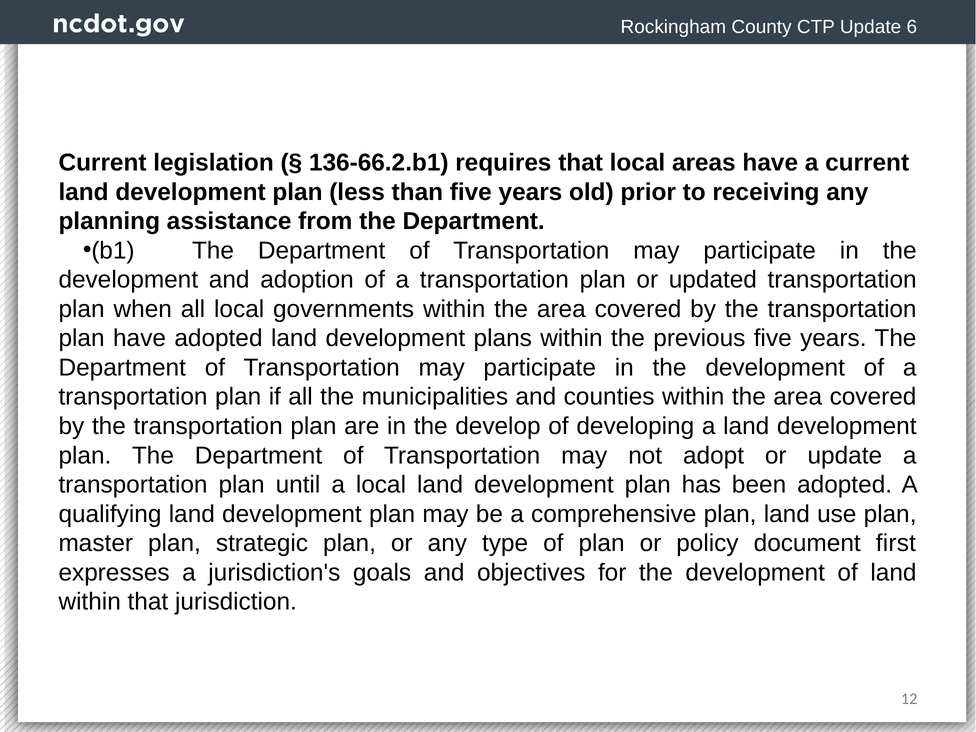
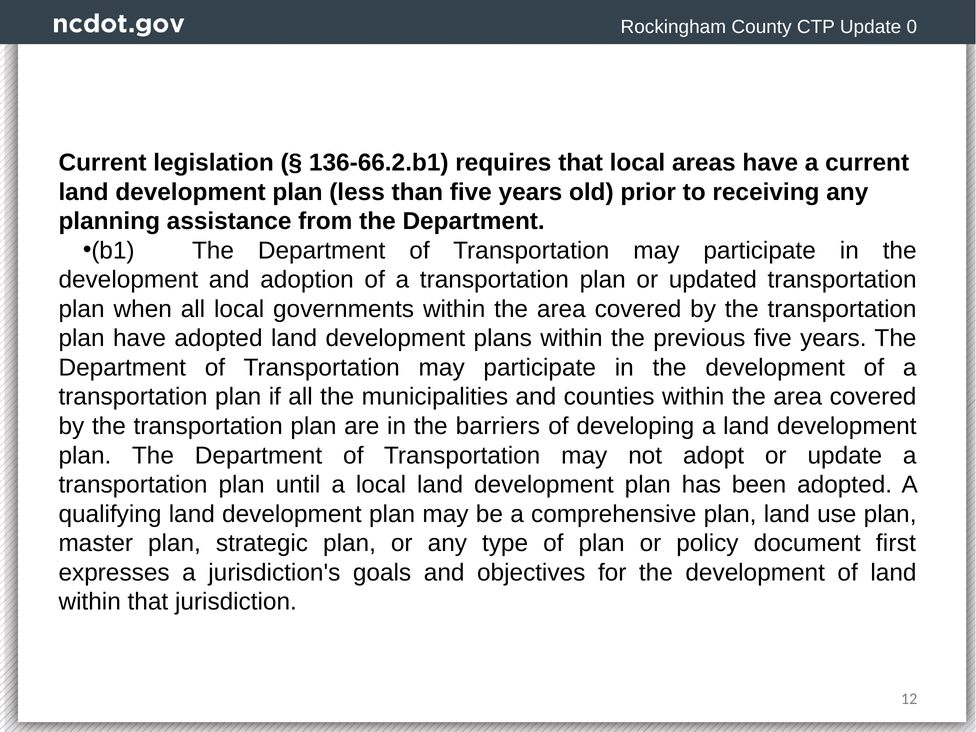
6: 6 -> 0
develop: develop -> barriers
